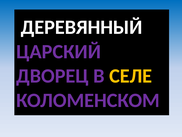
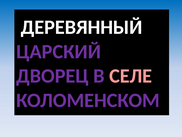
СЕЛЕ colour: yellow -> pink
